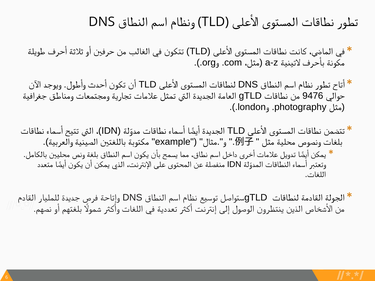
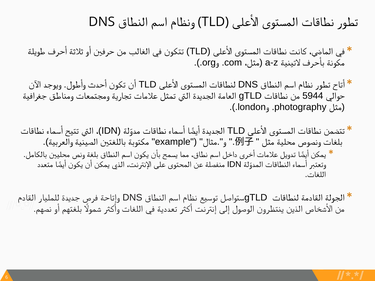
9476: 9476 -> 5944
